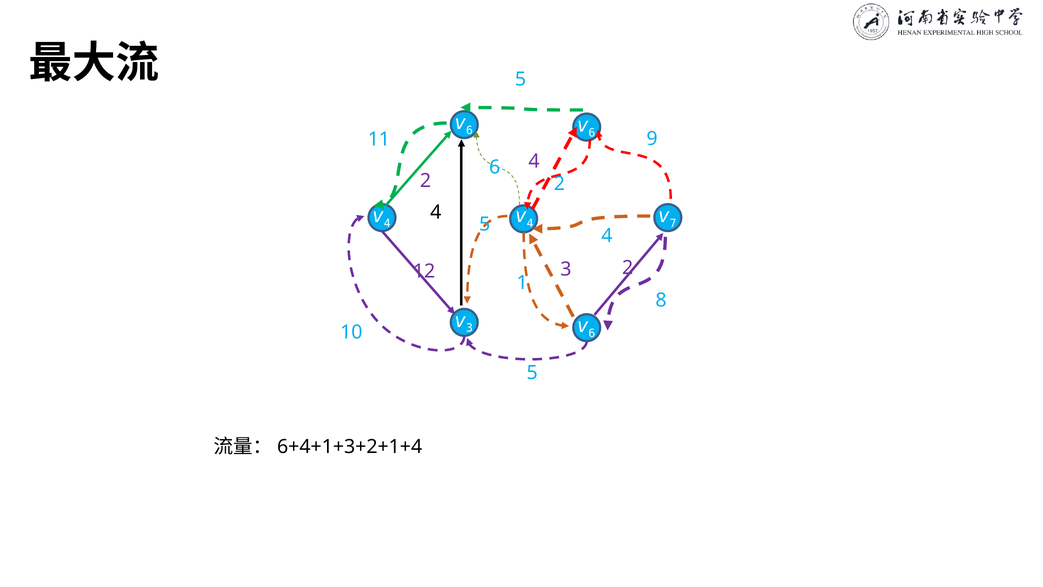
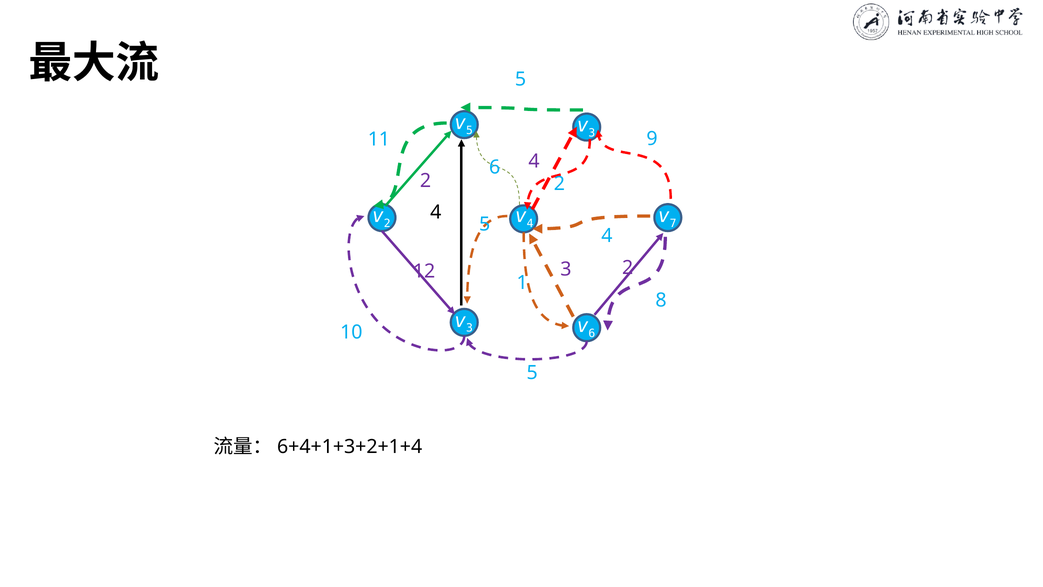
6 at (469, 130): 6 -> 5
6 at (592, 133): 6 -> 3
4 at (387, 223): 4 -> 2
